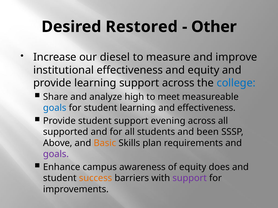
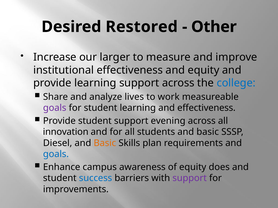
diesel: diesel -> larger
high: high -> lives
meet: meet -> work
goals at (55, 108) colour: blue -> purple
supported: supported -> innovation
students and been: been -> basic
Above: Above -> Diesel
goals at (56, 154) colour: purple -> blue
success colour: orange -> blue
